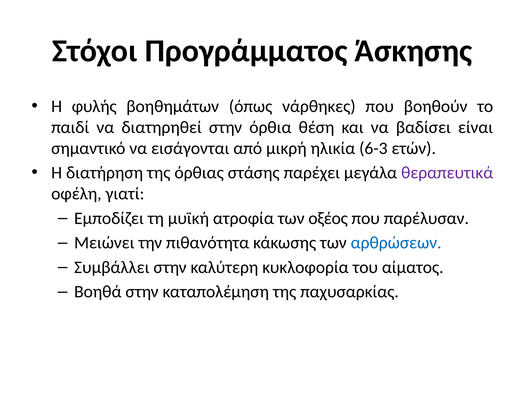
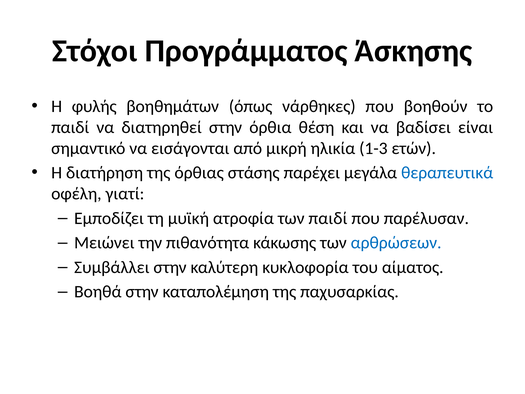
6-3: 6-3 -> 1-3
θεραπευτικά colour: purple -> blue
των οξέος: οξέος -> παιδί
